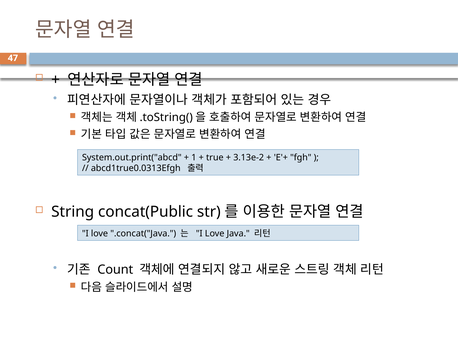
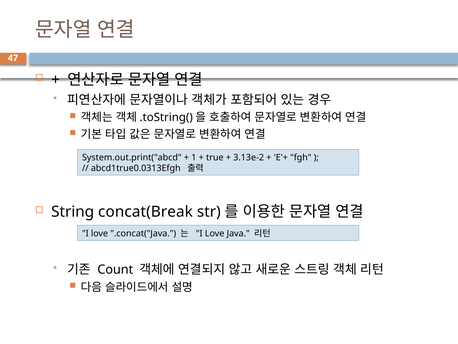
concat(Public: concat(Public -> concat(Break
